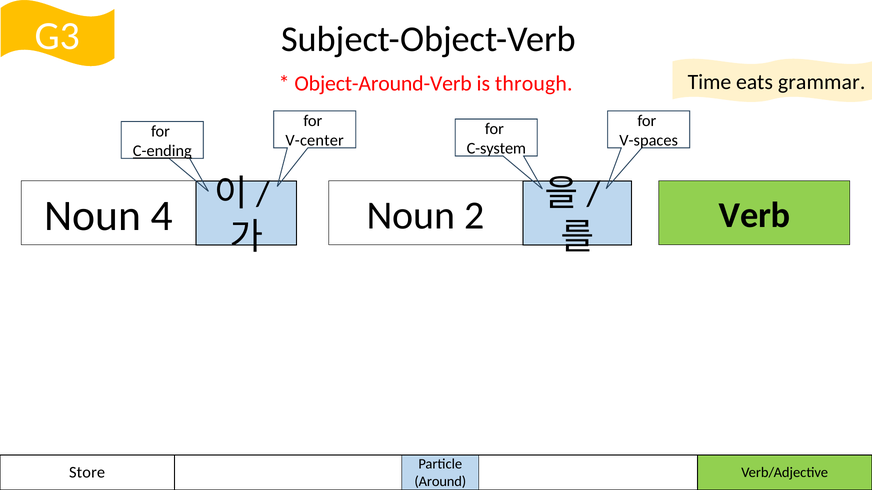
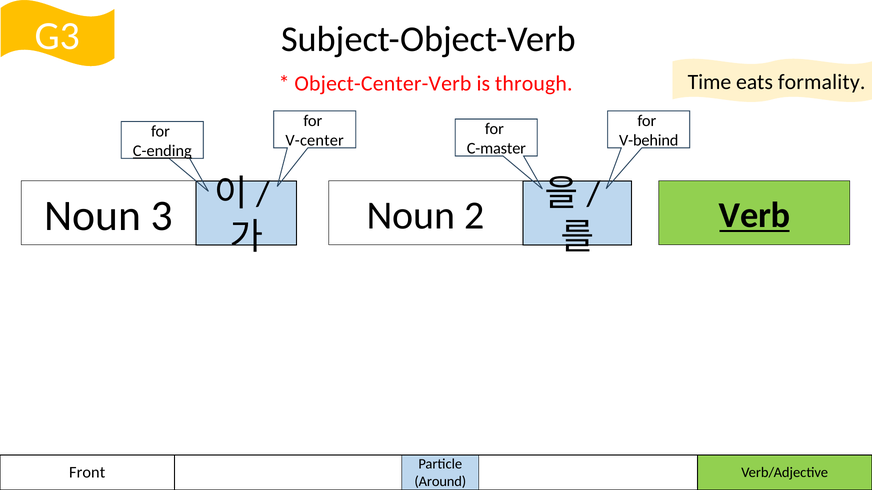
grammar: grammar -> formality
Object-Around-Verb: Object-Around-Verb -> Object-Center-Verb
V-spaces: V-spaces -> V-behind
C-system: C-system -> C-master
4: 4 -> 3
Verb underline: none -> present
Store: Store -> Front
